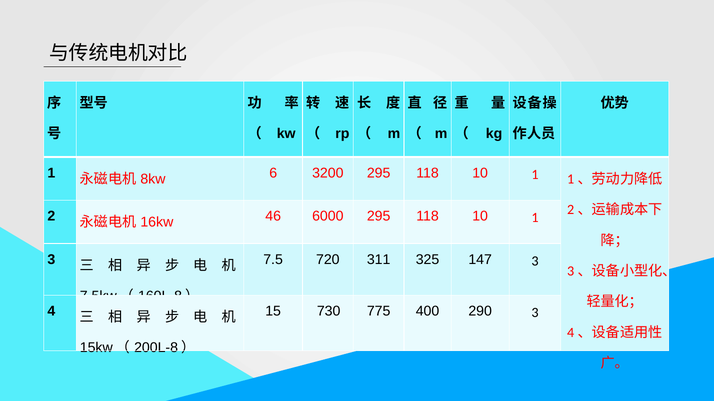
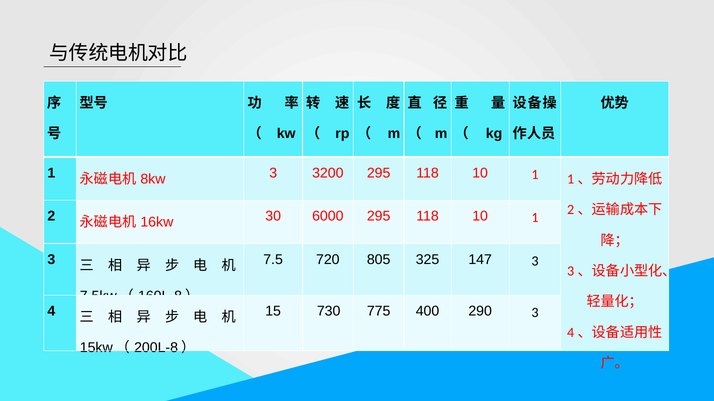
6 at (273, 173): 6 -> 3
46: 46 -> 30
311: 311 -> 805
